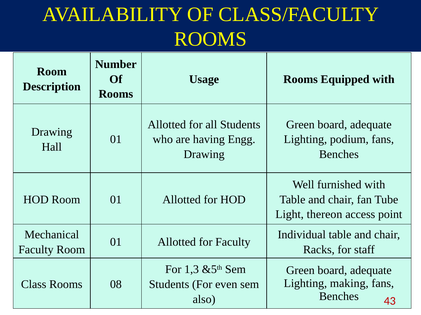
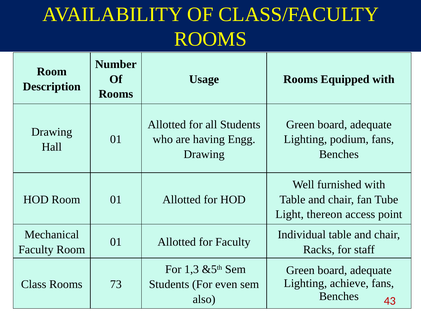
making: making -> achieve
08: 08 -> 73
